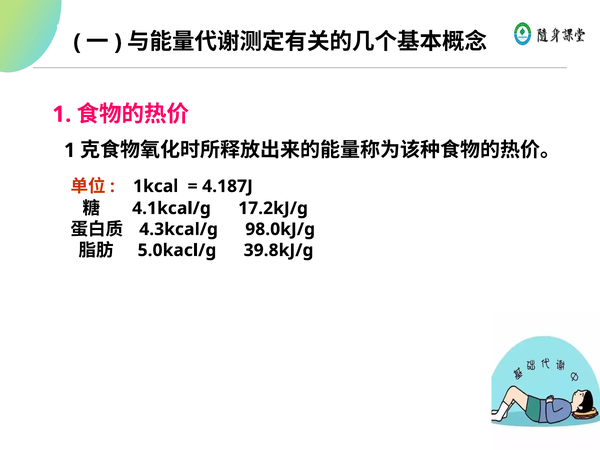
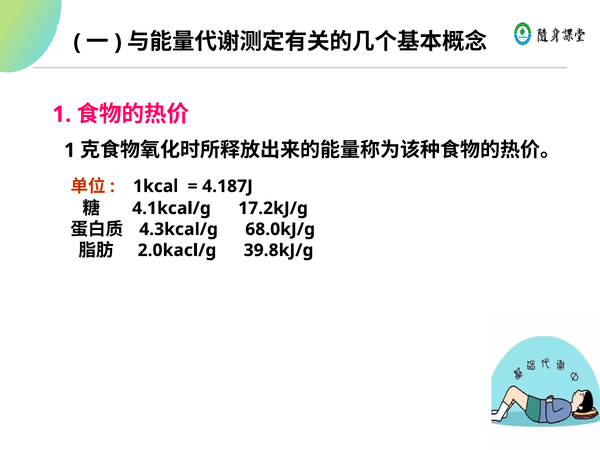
98.0kJ/g: 98.0kJ/g -> 68.0kJ/g
5.0kacl/g: 5.0kacl/g -> 2.0kacl/g
